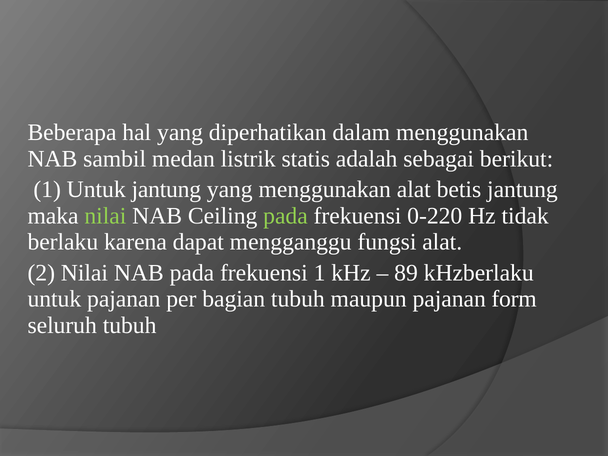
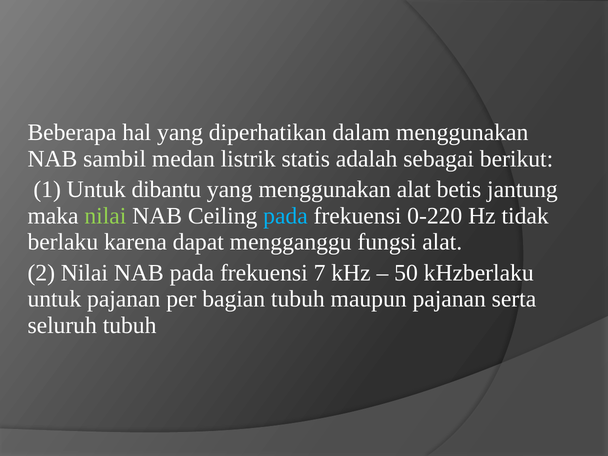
Untuk jantung: jantung -> dibantu
pada at (285, 216) colour: light green -> light blue
frekuensi 1: 1 -> 7
89: 89 -> 50
form: form -> serta
